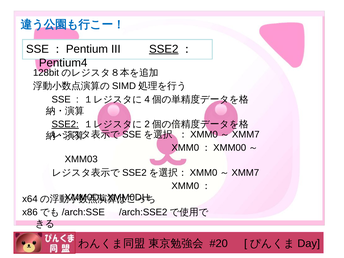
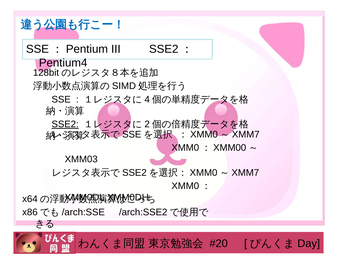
SSE2 at (164, 49) underline: present -> none
